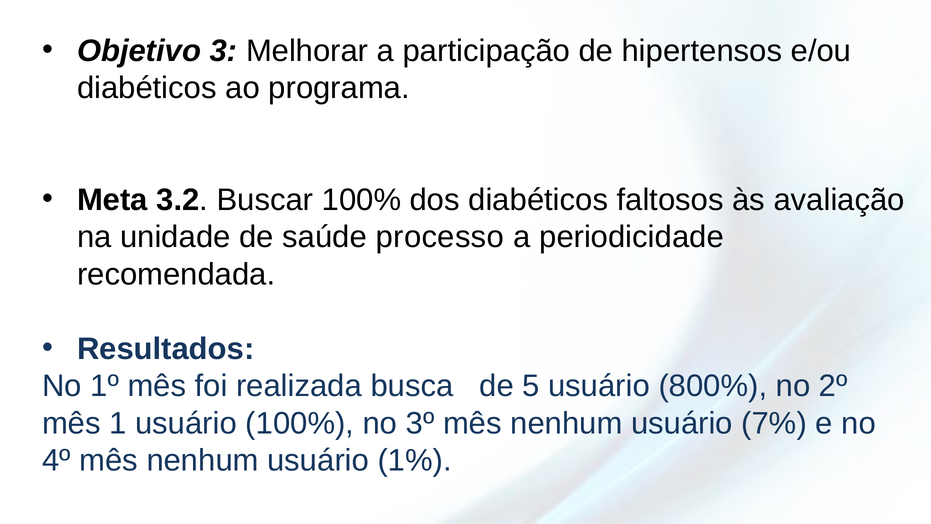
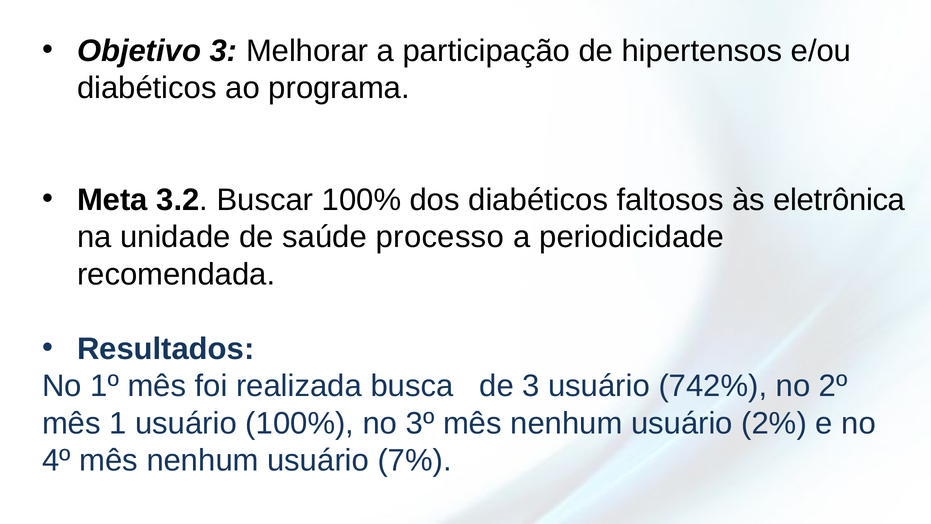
avaliação: avaliação -> eletrônica
de 5: 5 -> 3
800%: 800% -> 742%
7%: 7% -> 2%
1%: 1% -> 7%
